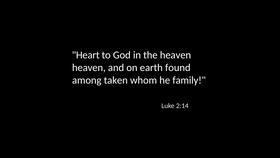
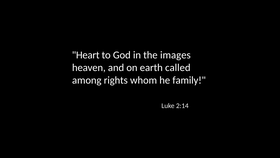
the heaven: heaven -> images
found: found -> called
taken: taken -> rights
